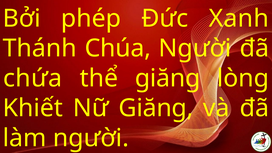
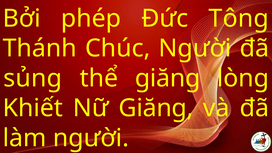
Xanh: Xanh -> Tông
Chúa: Chúa -> Chúc
chứa: chứa -> sủng
